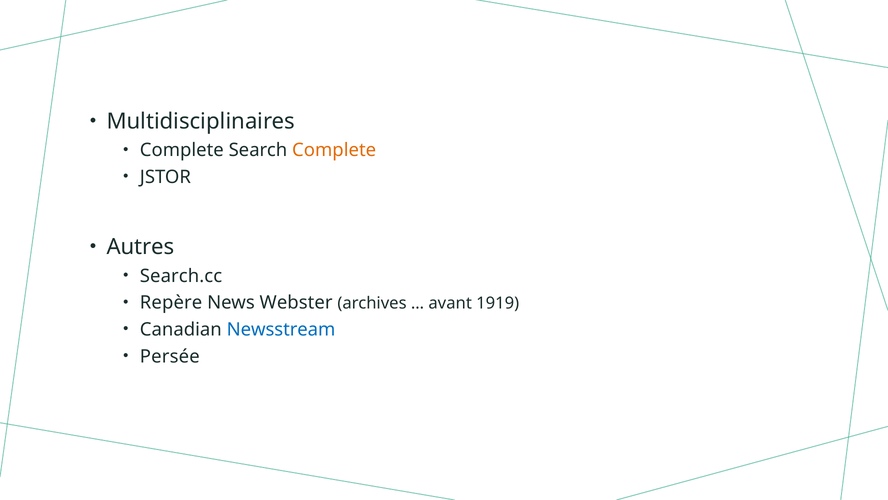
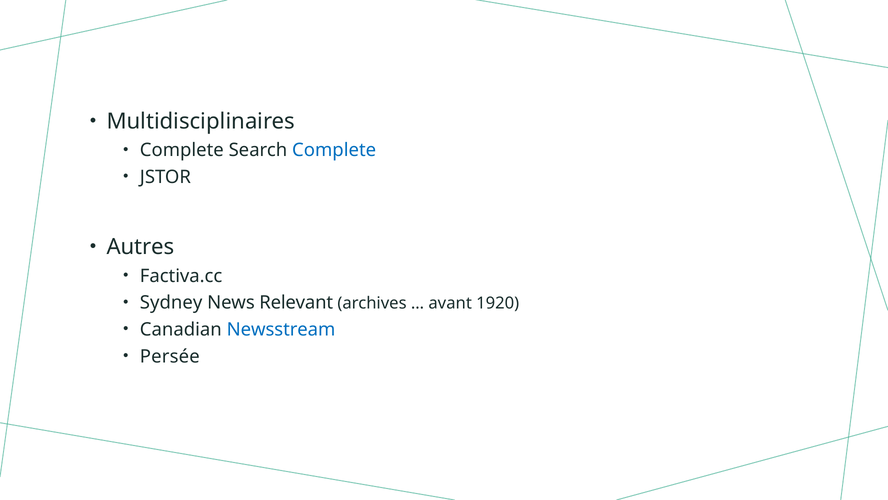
Complete at (334, 150) colour: orange -> blue
Search.cc: Search.cc -> Factiva.cc
Repère: Repère -> Sydney
Webster: Webster -> Relevant
1919: 1919 -> 1920
